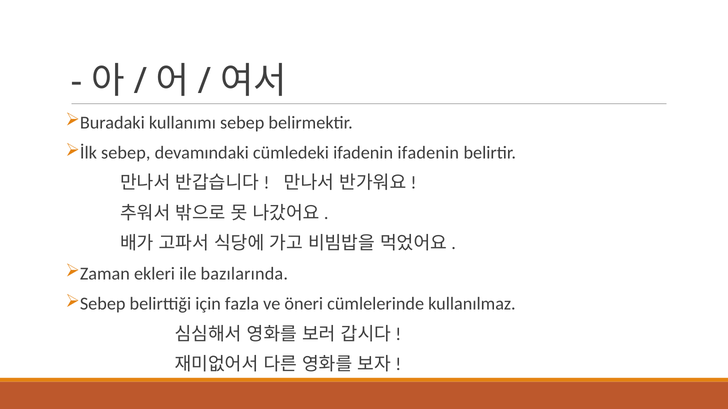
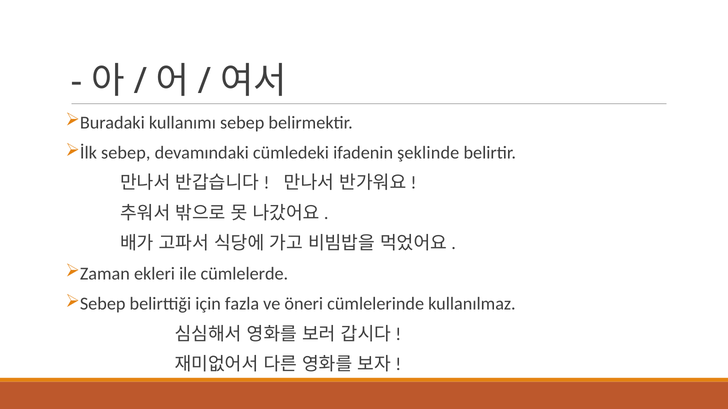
ifadenin ifadenin: ifadenin -> şeklinde
bazılarında: bazılarında -> cümlelerde
